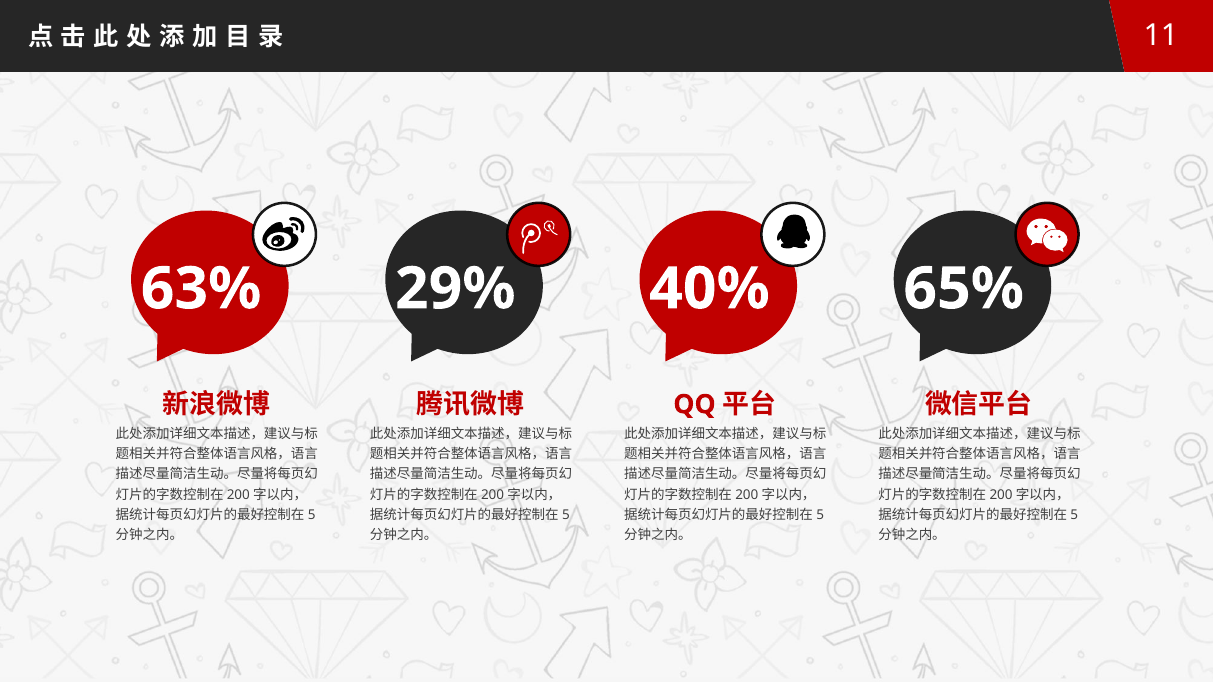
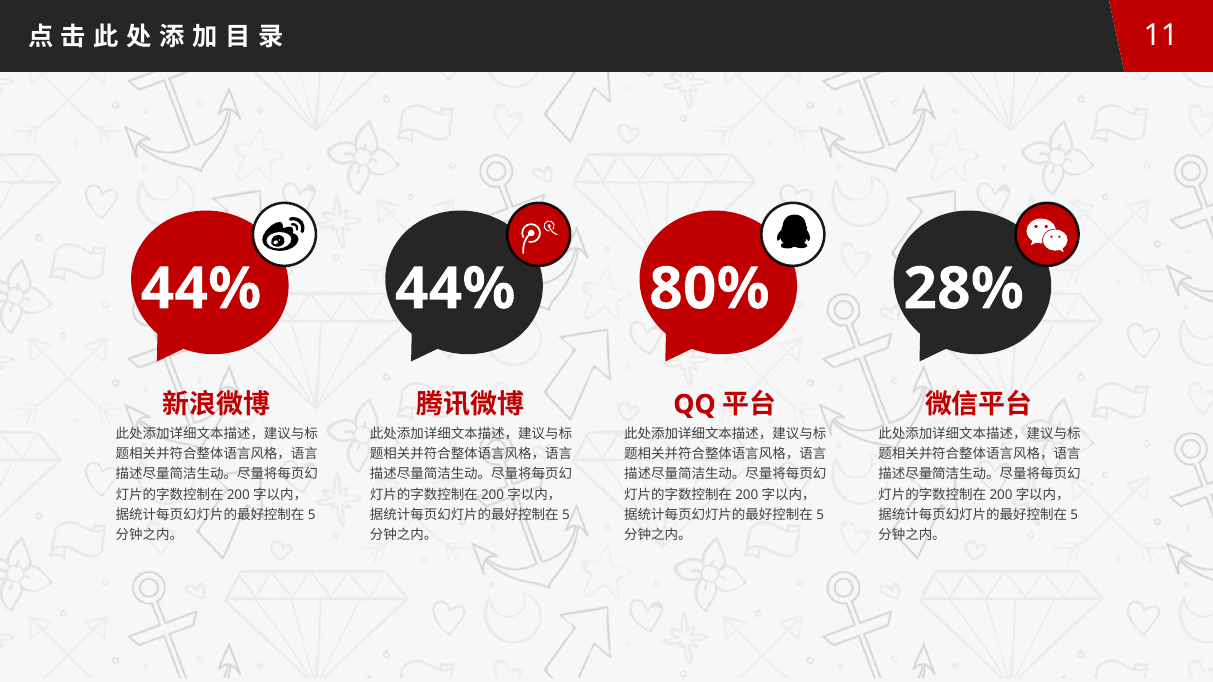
63% at (201, 289): 63% -> 44%
29% at (455, 289): 29% -> 44%
40%: 40% -> 80%
65%: 65% -> 28%
